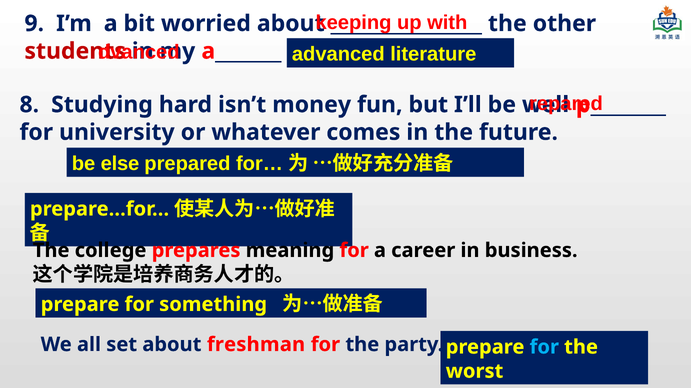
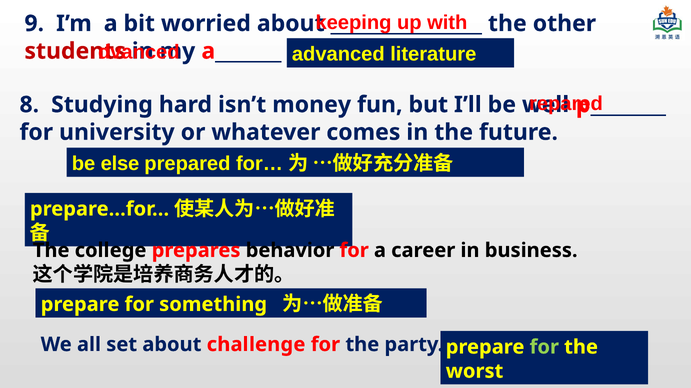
meaning: meaning -> behavior
freshman: freshman -> challenge
for at (544, 348) colour: light blue -> light green
